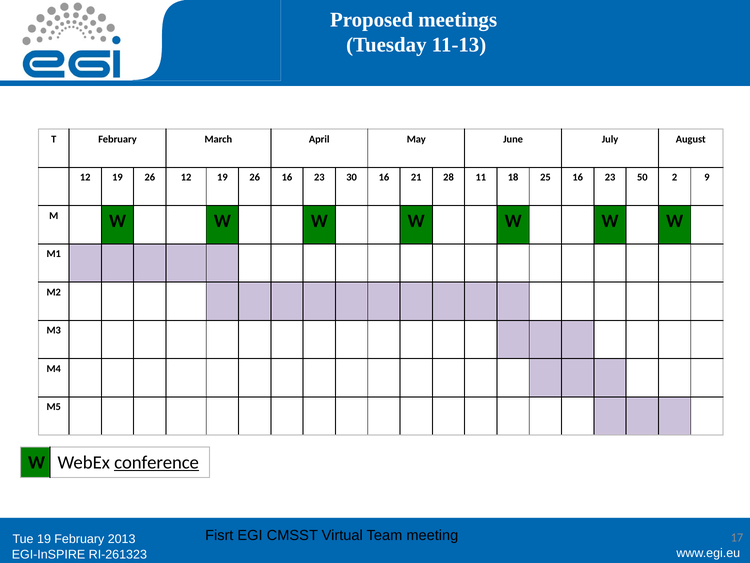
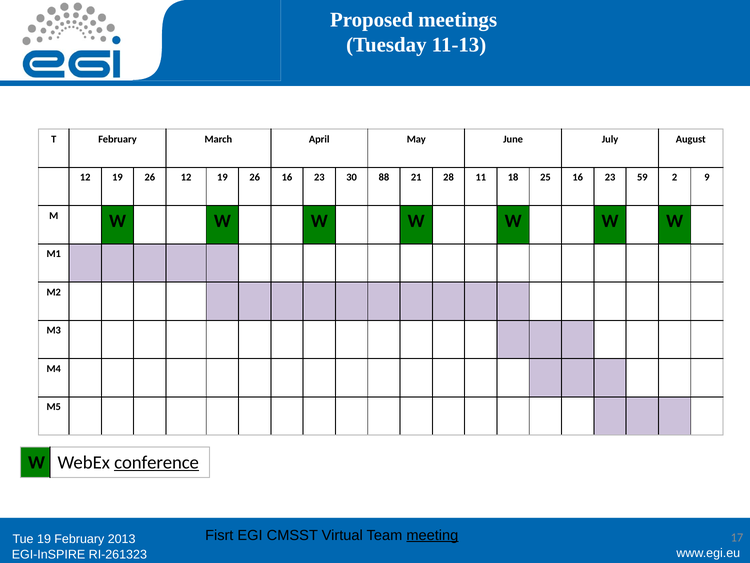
30 16: 16 -> 88
50: 50 -> 59
meeting underline: none -> present
